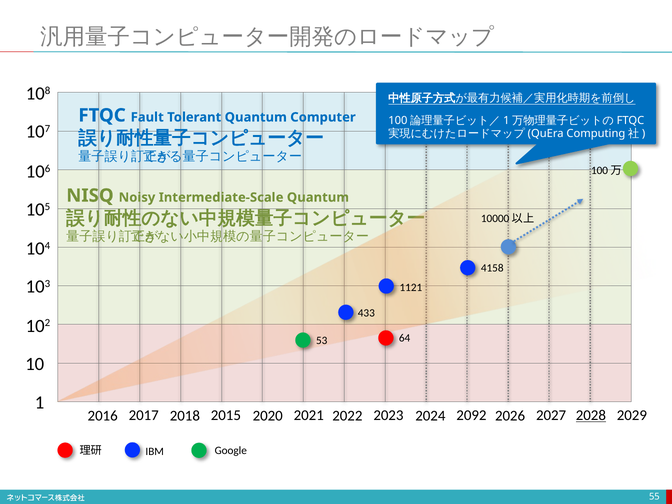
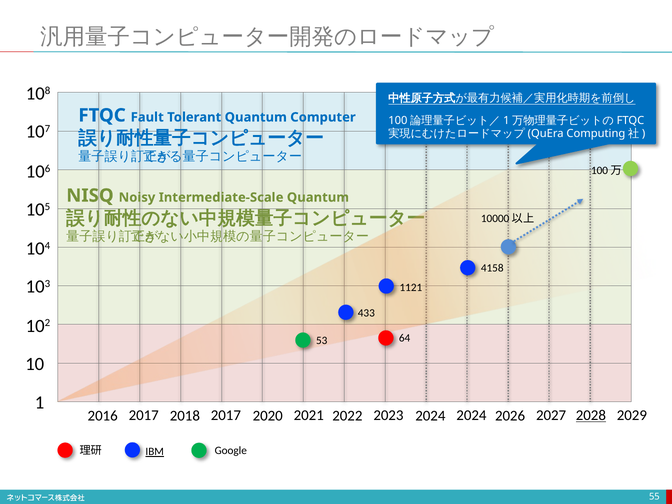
2018 2015: 2015 -> 2017
2024 2092: 2092 -> 2024
IBM underline: none -> present
